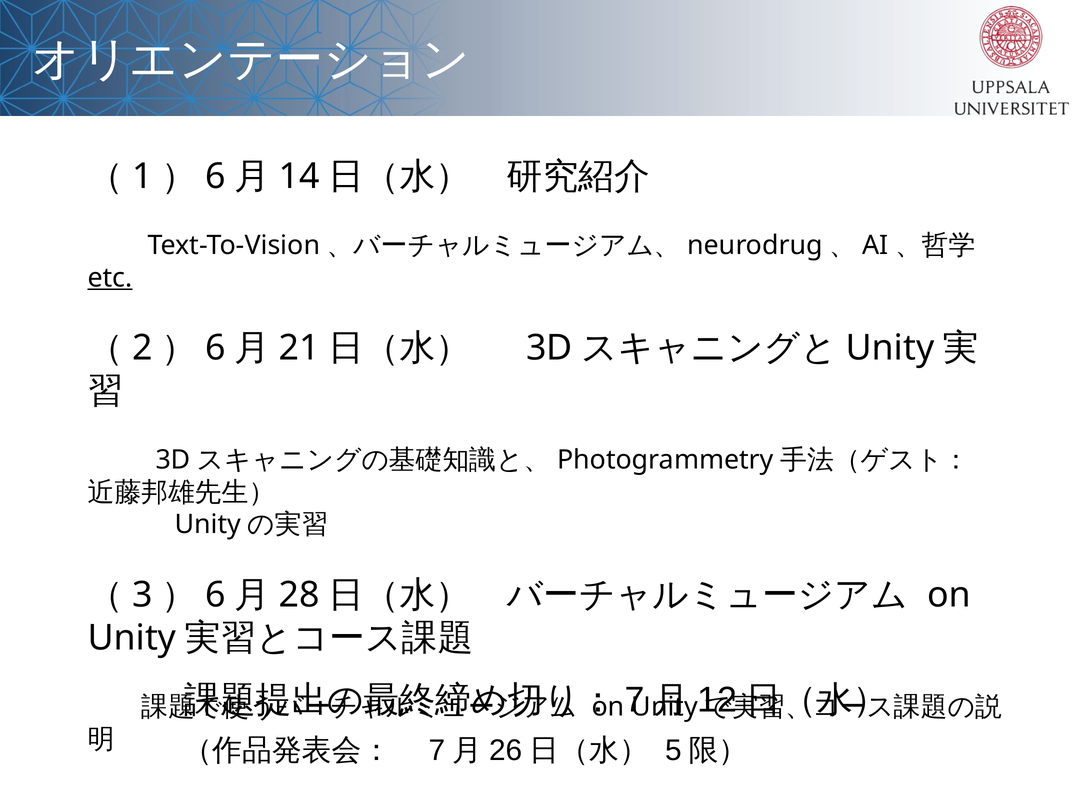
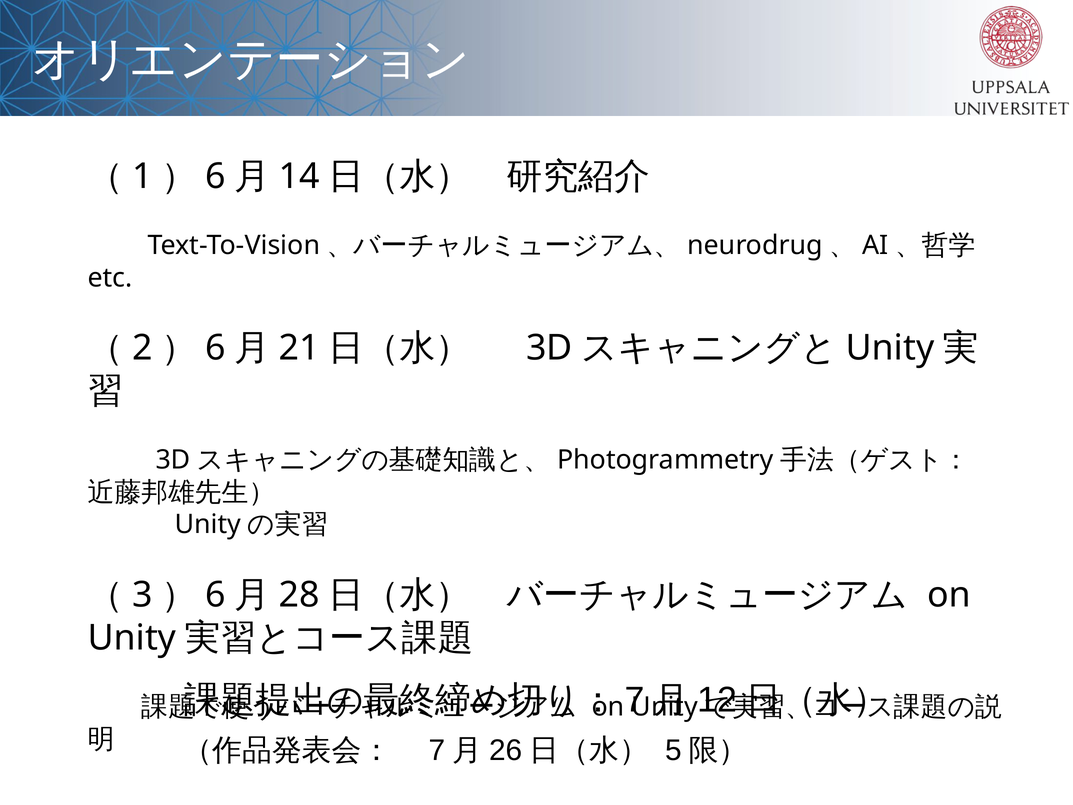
etc underline: present -> none
